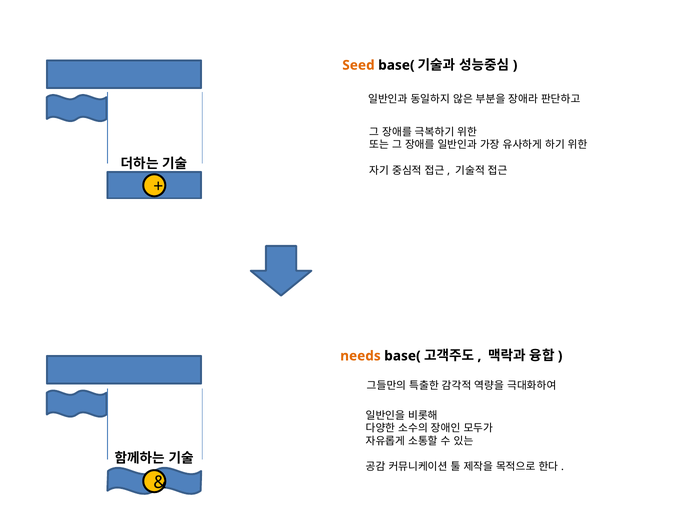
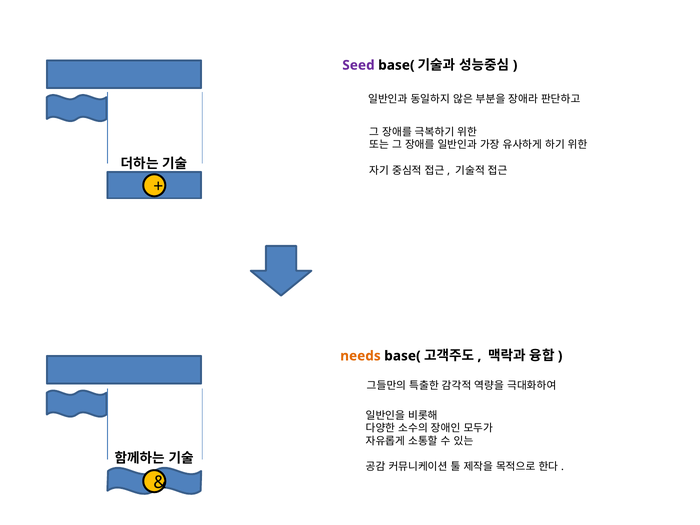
Seed colour: orange -> purple
